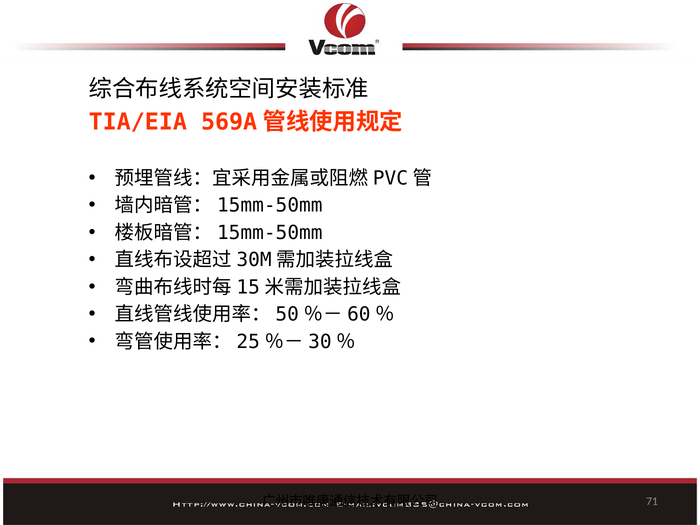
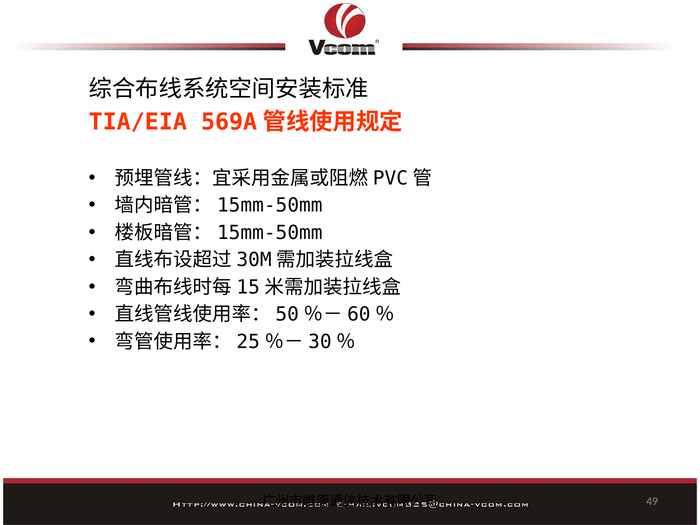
71: 71 -> 49
